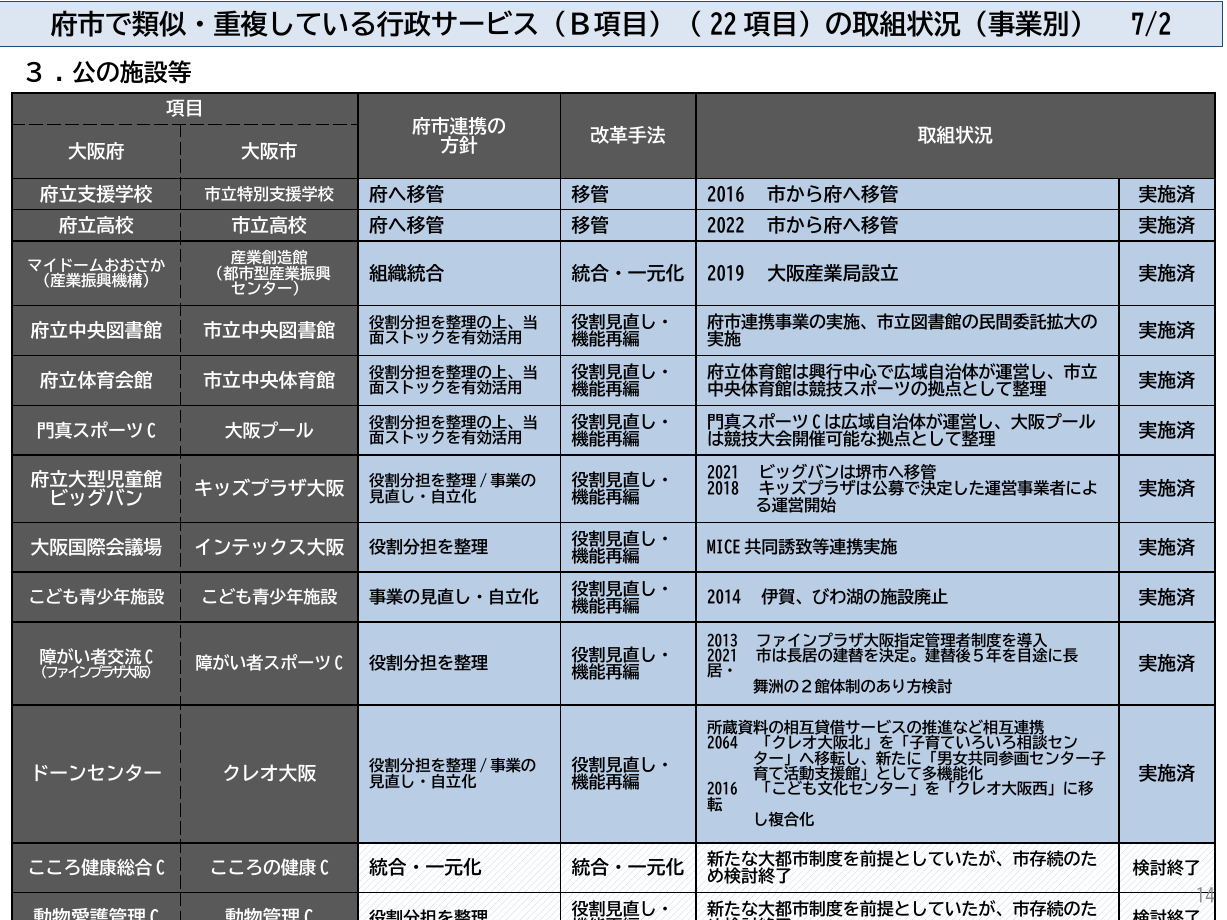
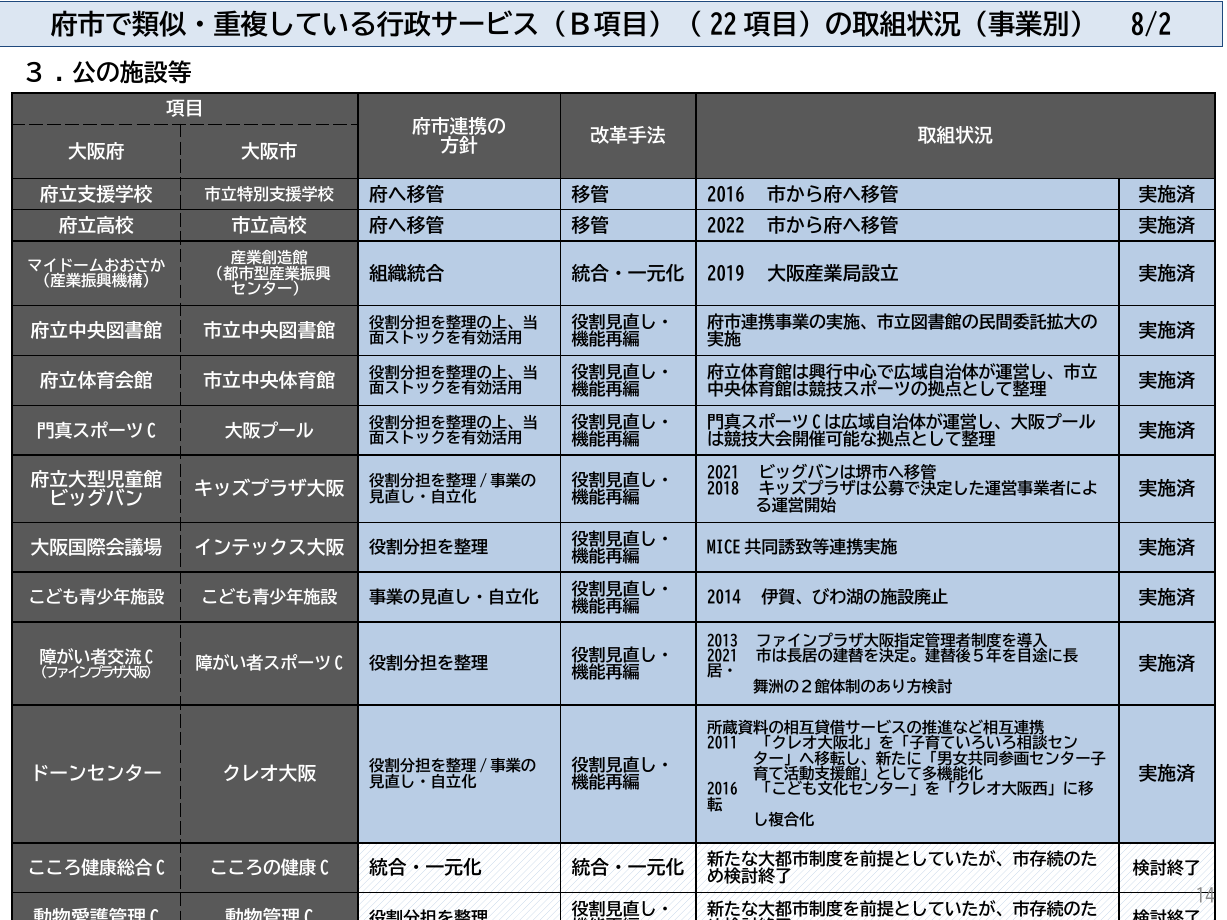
7/2: 7/2 -> 8/2
2064: 2064 -> 2011
